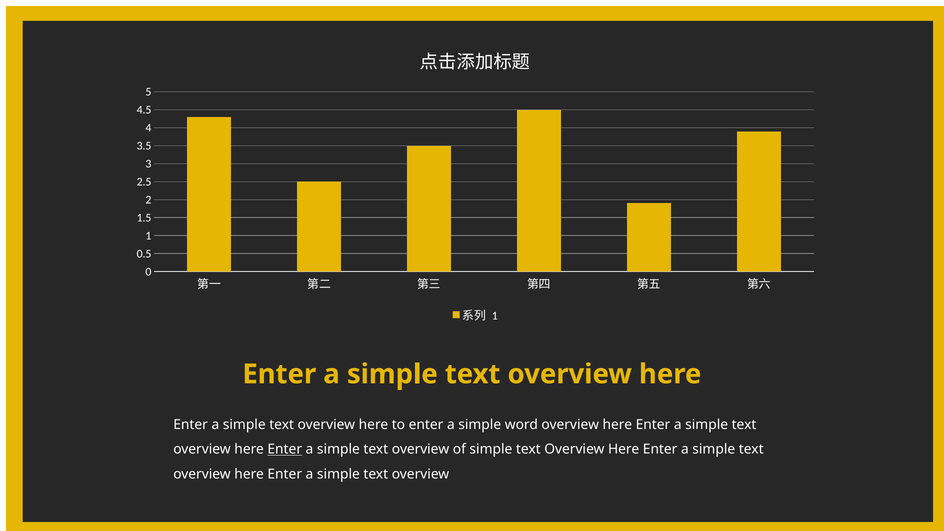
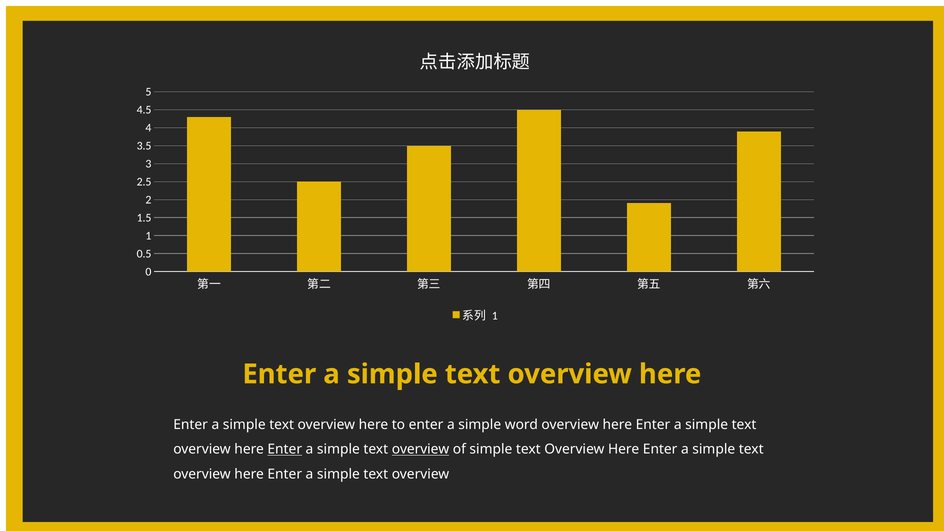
overview at (420, 449) underline: none -> present
